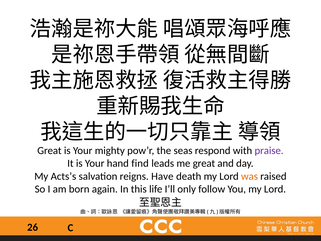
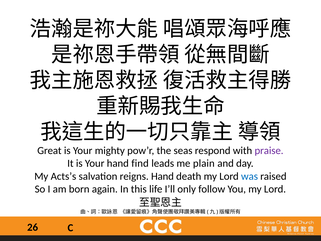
me great: great -> plain
reigns Have: Have -> Hand
was colour: orange -> blue
